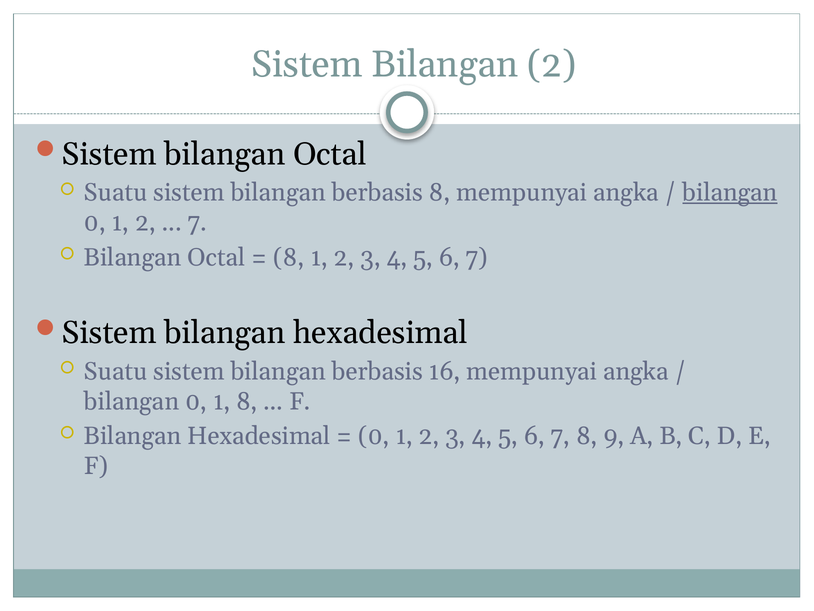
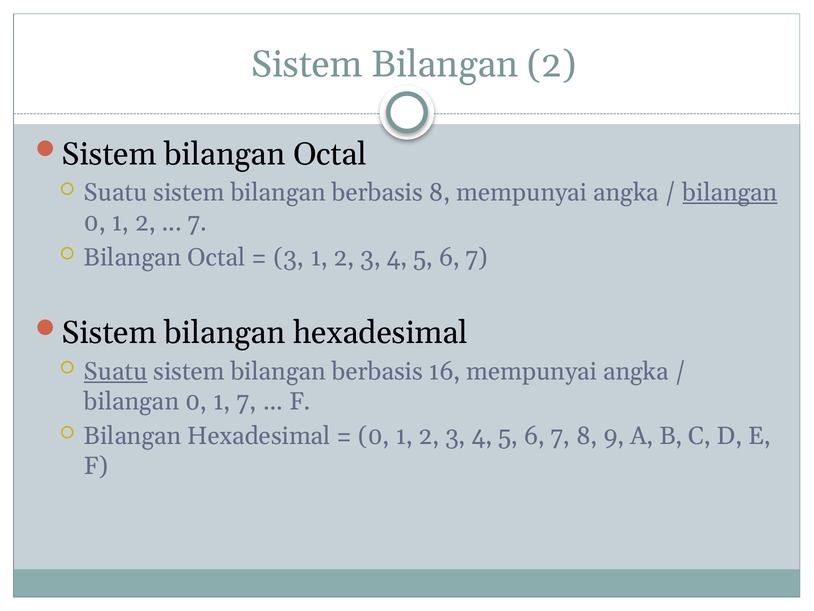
8 at (289, 257): 8 -> 3
Suatu at (116, 371) underline: none -> present
1 8: 8 -> 7
